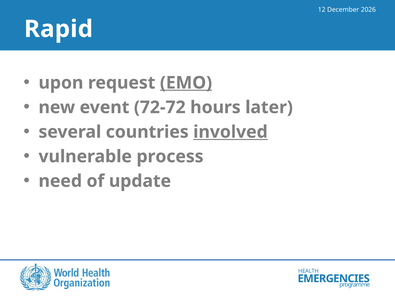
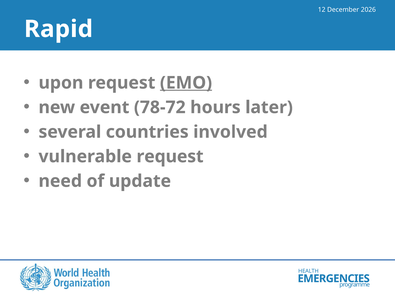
72-72: 72-72 -> 78-72
involved underline: present -> none
vulnerable process: process -> request
